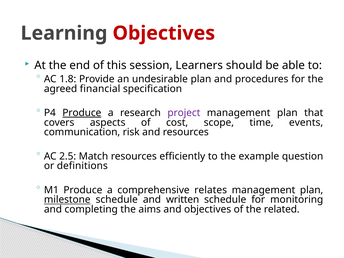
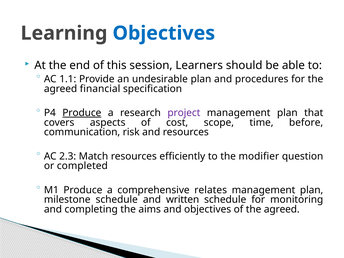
Objectives at (164, 33) colour: red -> blue
1.8: 1.8 -> 1.1
events: events -> before
2.5: 2.5 -> 2.3
example: example -> modifier
definitions: definitions -> completed
milestone underline: present -> none
of the related: related -> agreed
